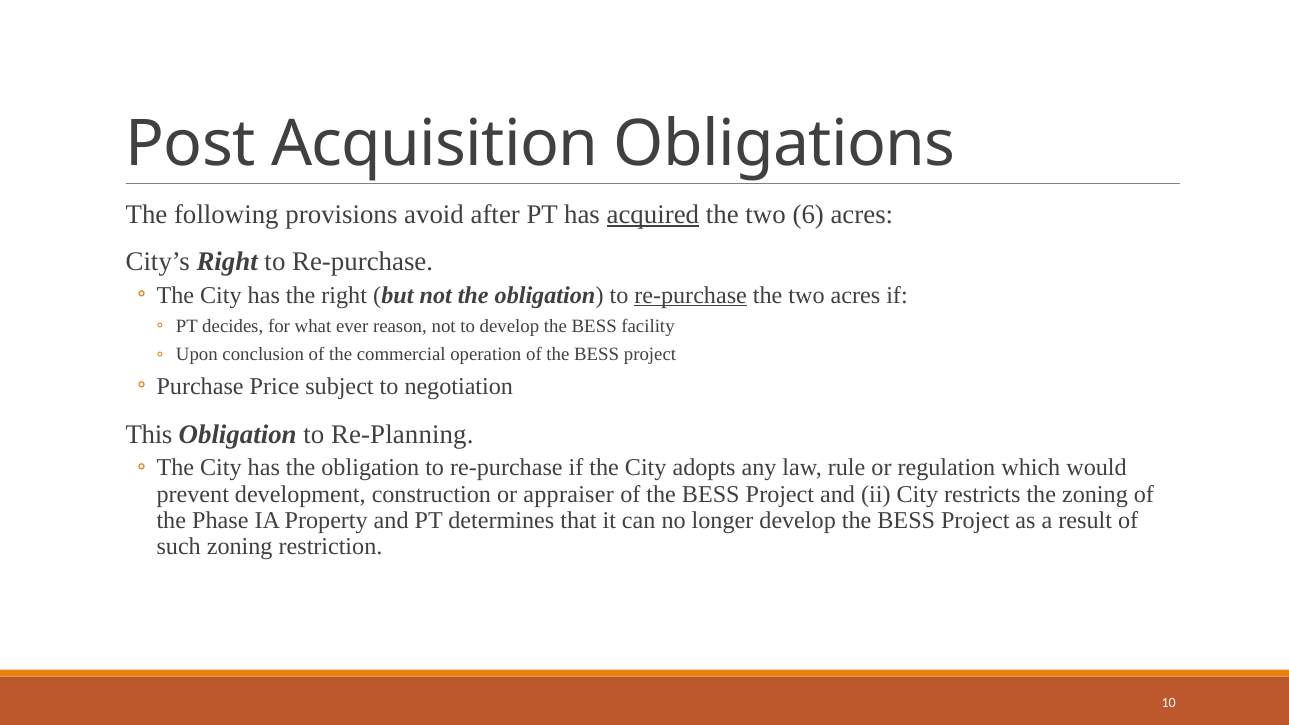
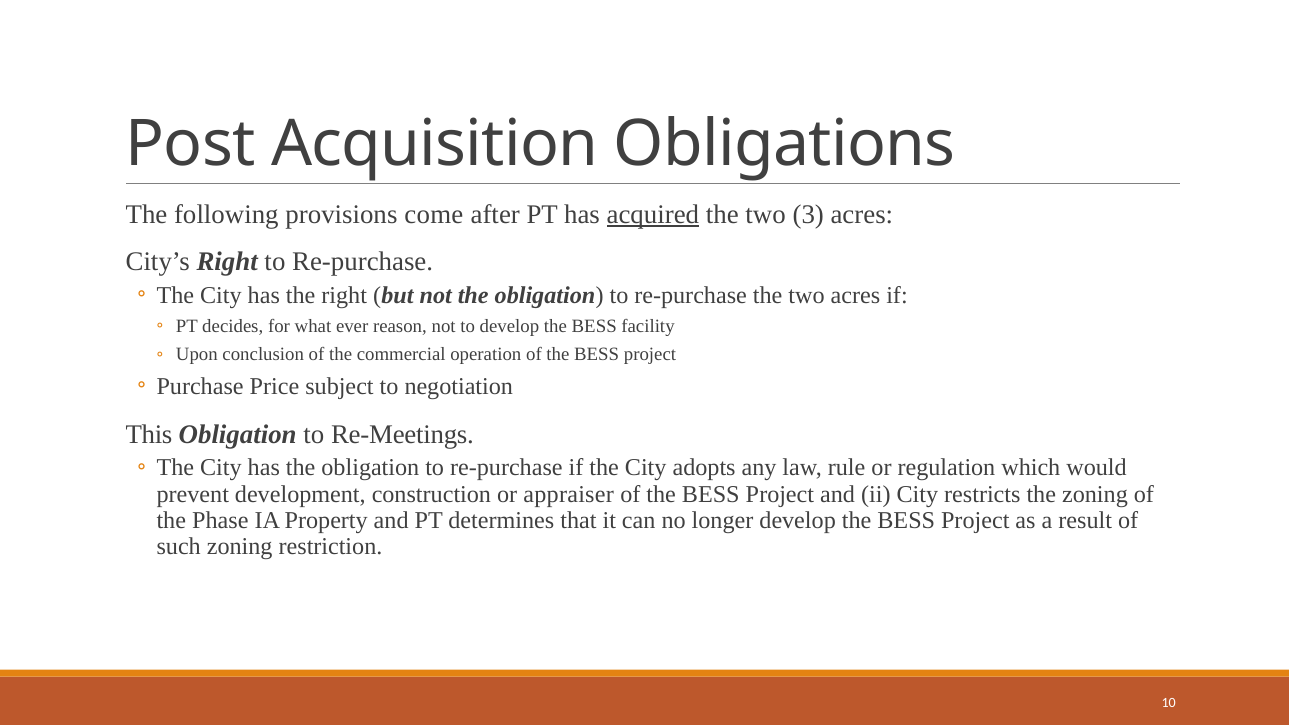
avoid: avoid -> come
6: 6 -> 3
re-purchase at (691, 295) underline: present -> none
Re-Planning: Re-Planning -> Re-Meetings
